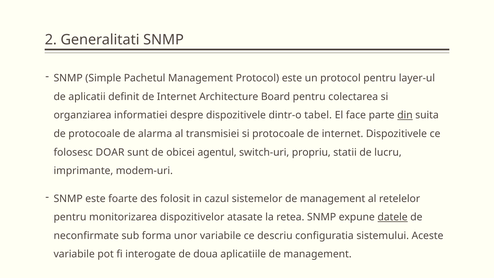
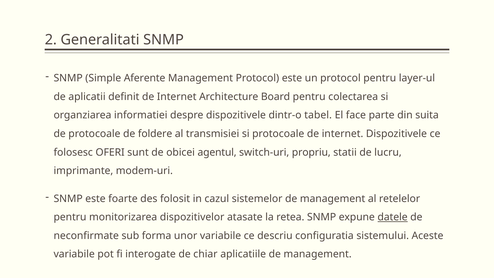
Pachetul: Pachetul -> Aferente
din underline: present -> none
alarma: alarma -> foldere
DOAR: DOAR -> OFERI
doua: doua -> chiar
